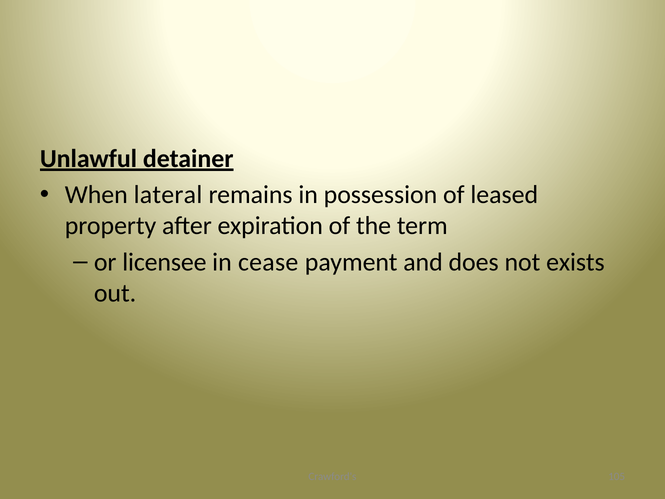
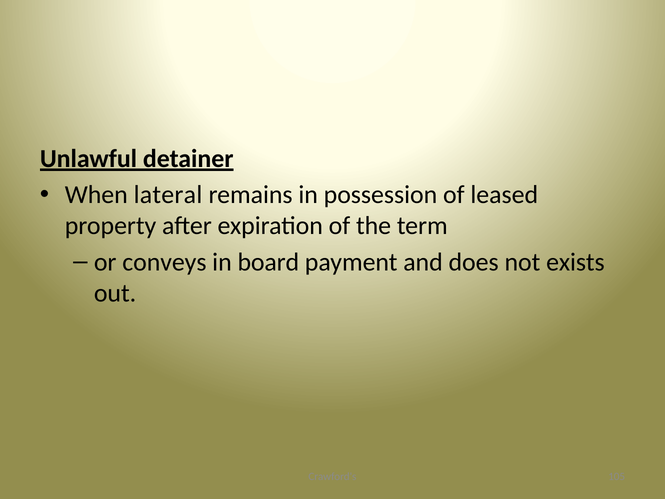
licensee: licensee -> conveys
cease: cease -> board
